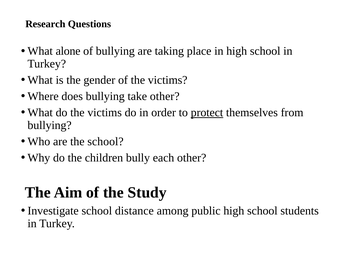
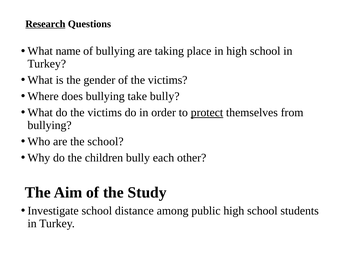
Research underline: none -> present
alone: alone -> name
take other: other -> bully
